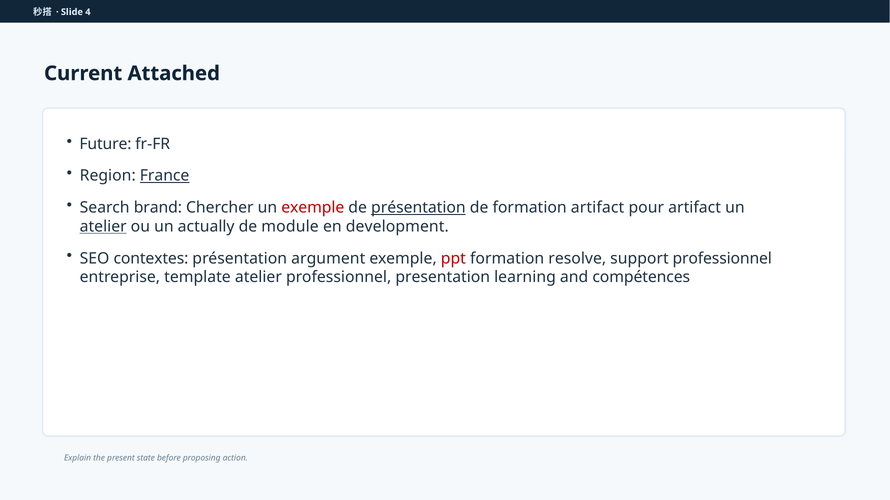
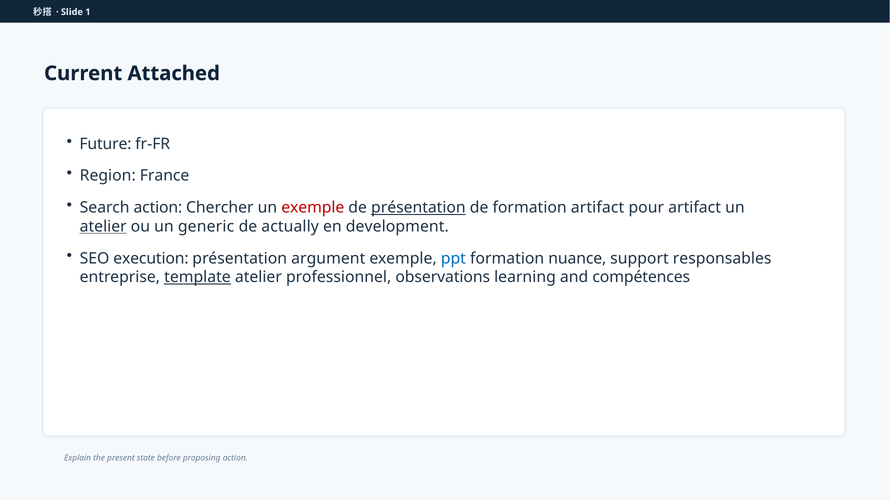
4: 4 -> 1
France underline: present -> none
Search brand: brand -> action
actually: actually -> generic
module: module -> actually
contextes: contextes -> execution
ppt colour: red -> blue
resolve: resolve -> nuance
support professionnel: professionnel -> responsables
template underline: none -> present
presentation: presentation -> observations
